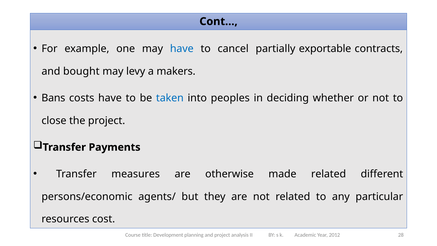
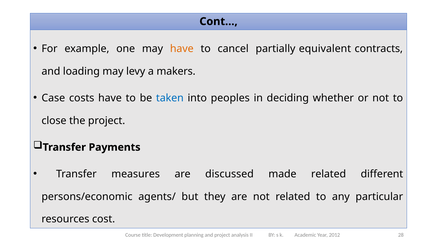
have at (182, 49) colour: blue -> orange
exportable: exportable -> equivalent
bought: bought -> loading
Bans: Bans -> Case
otherwise: otherwise -> discussed
